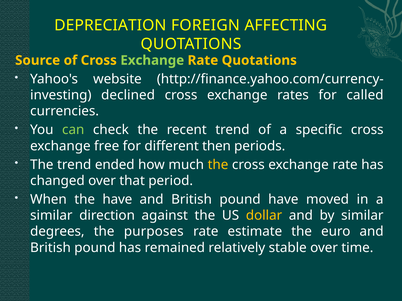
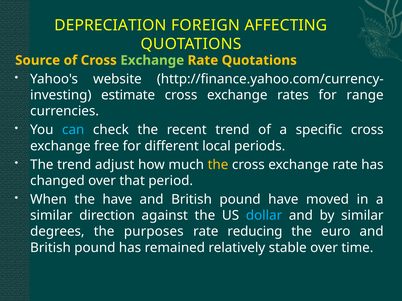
declined: declined -> estimate
called: called -> range
can colour: light green -> light blue
then: then -> local
ended: ended -> adjust
dollar colour: yellow -> light blue
estimate: estimate -> reducing
